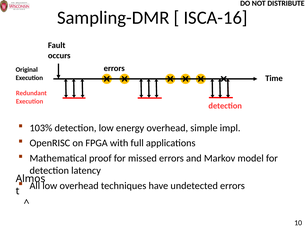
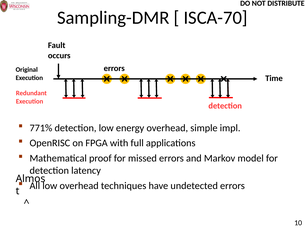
ISCA-16: ISCA-16 -> ISCA-70
103%: 103% -> 771%
